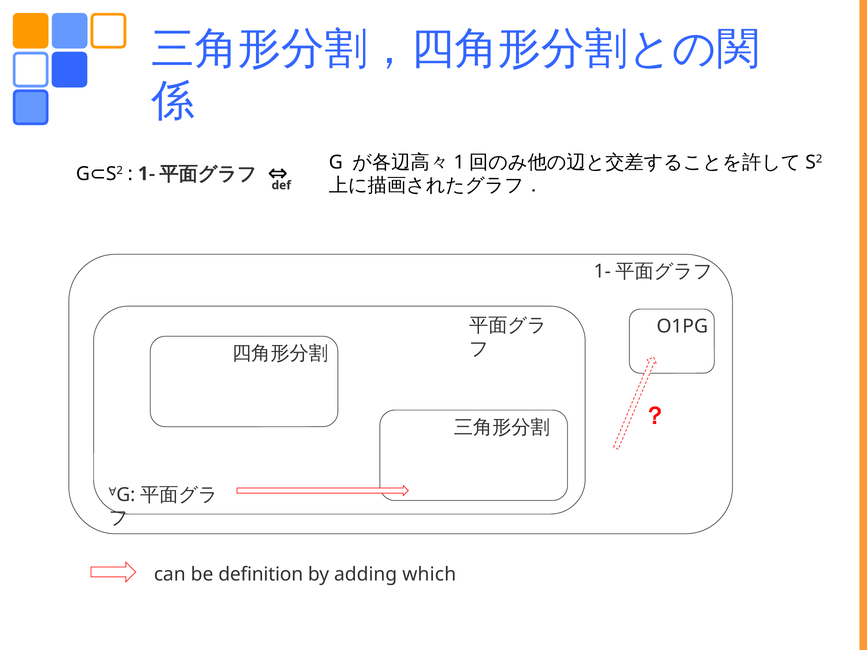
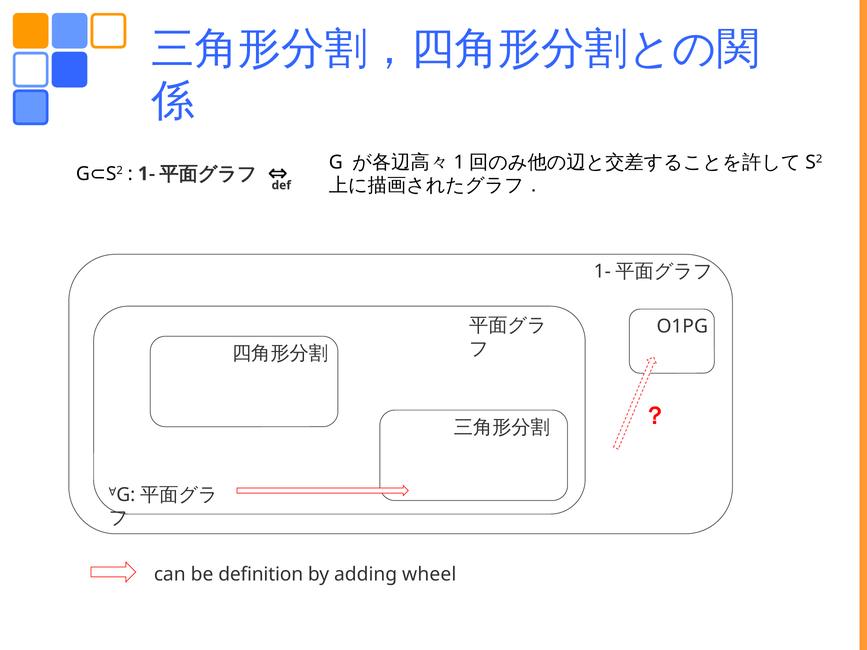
which: which -> wheel
